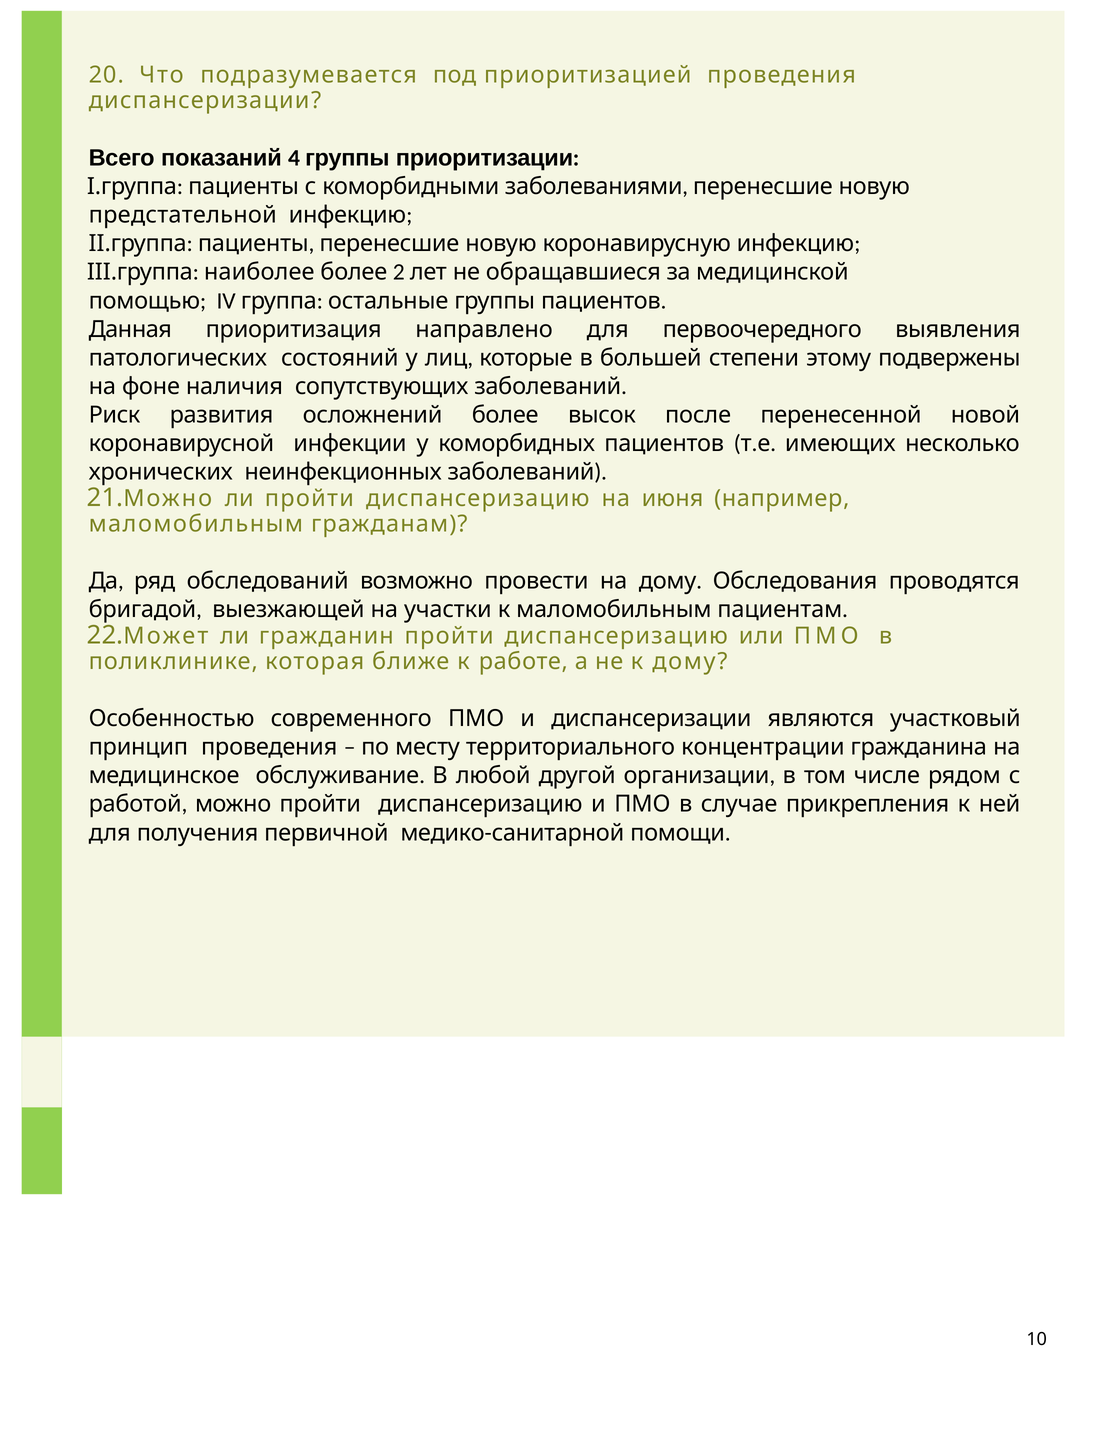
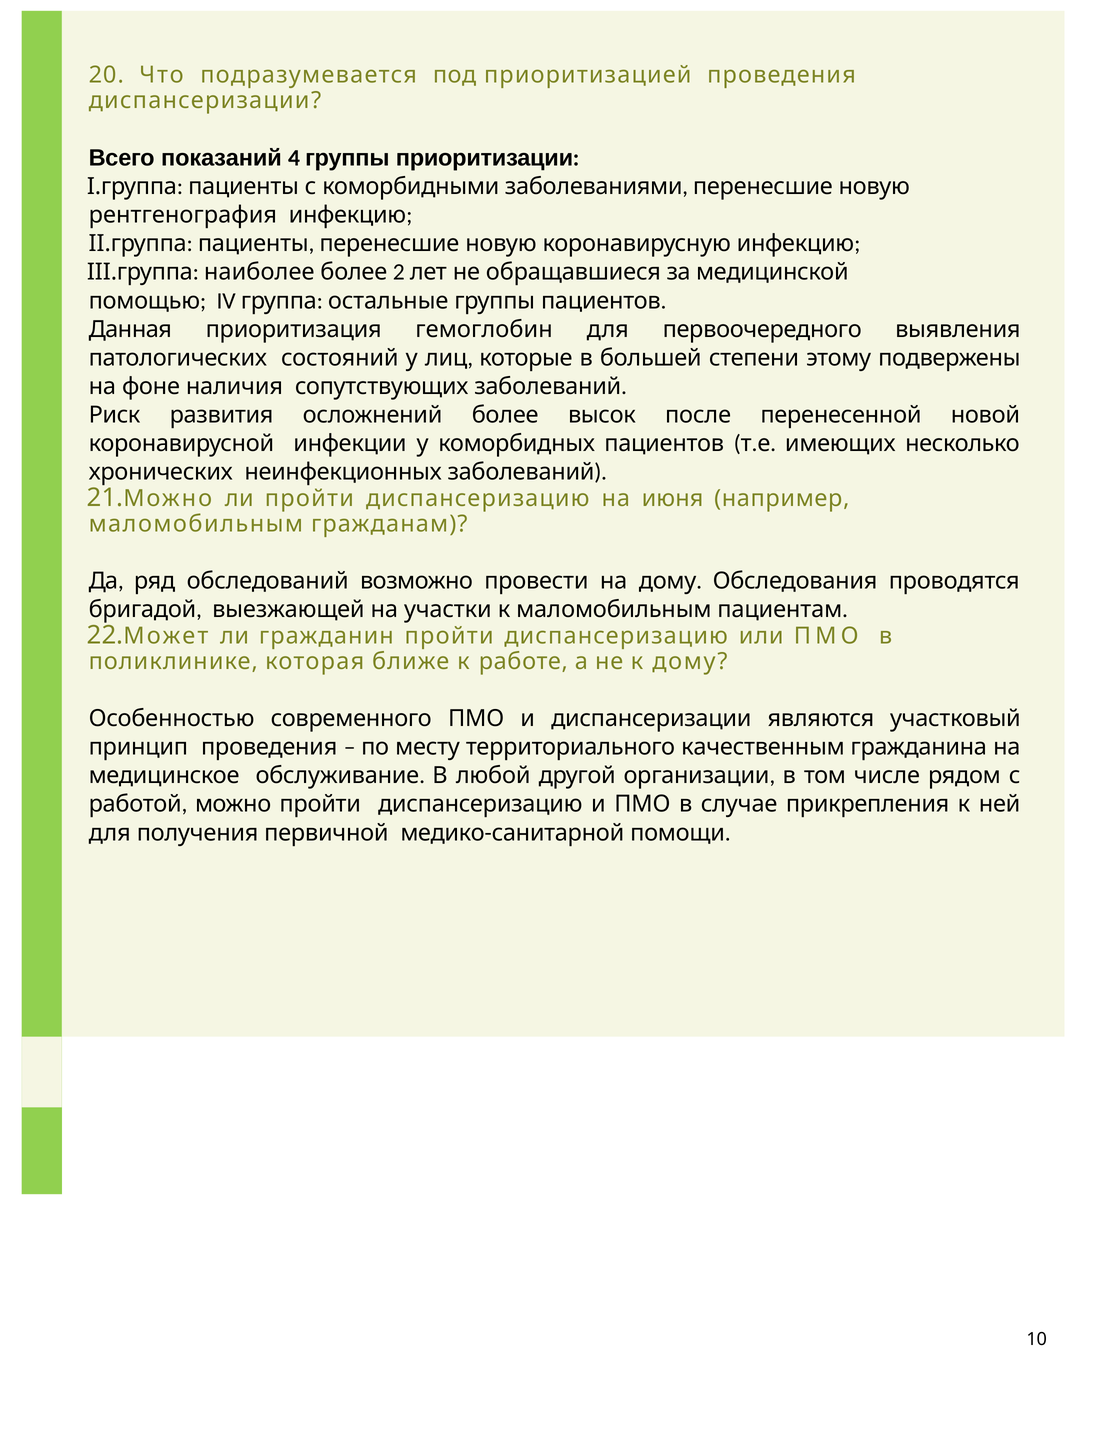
предстательной: предстательной -> рентгенография
направлено: направлено -> гемоглобин
концентрации: концентрации -> качественным
